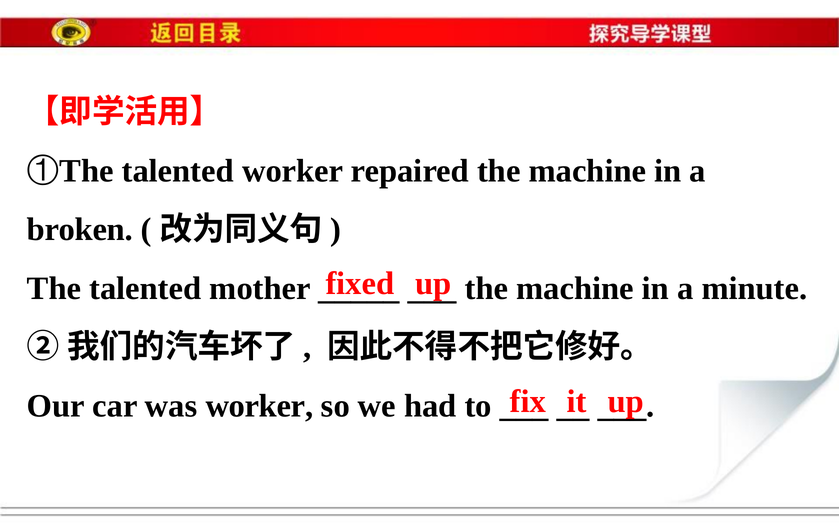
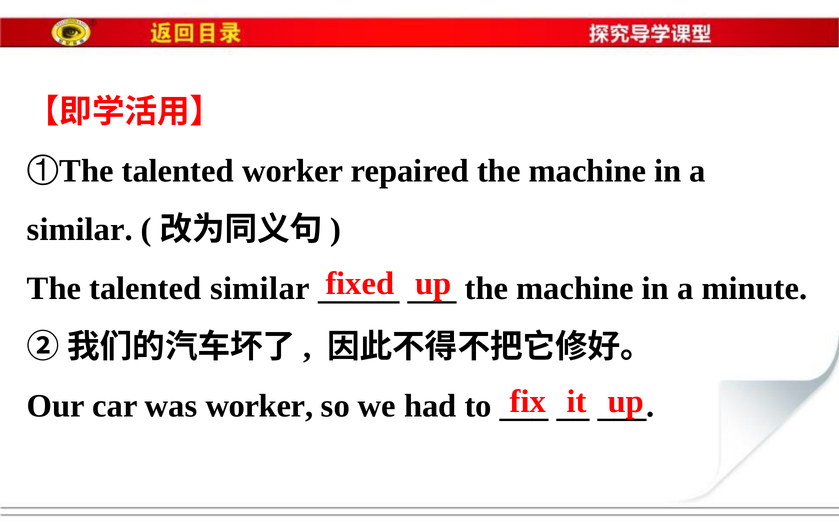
broken at (80, 230): broken -> similar
talented mother: mother -> similar
